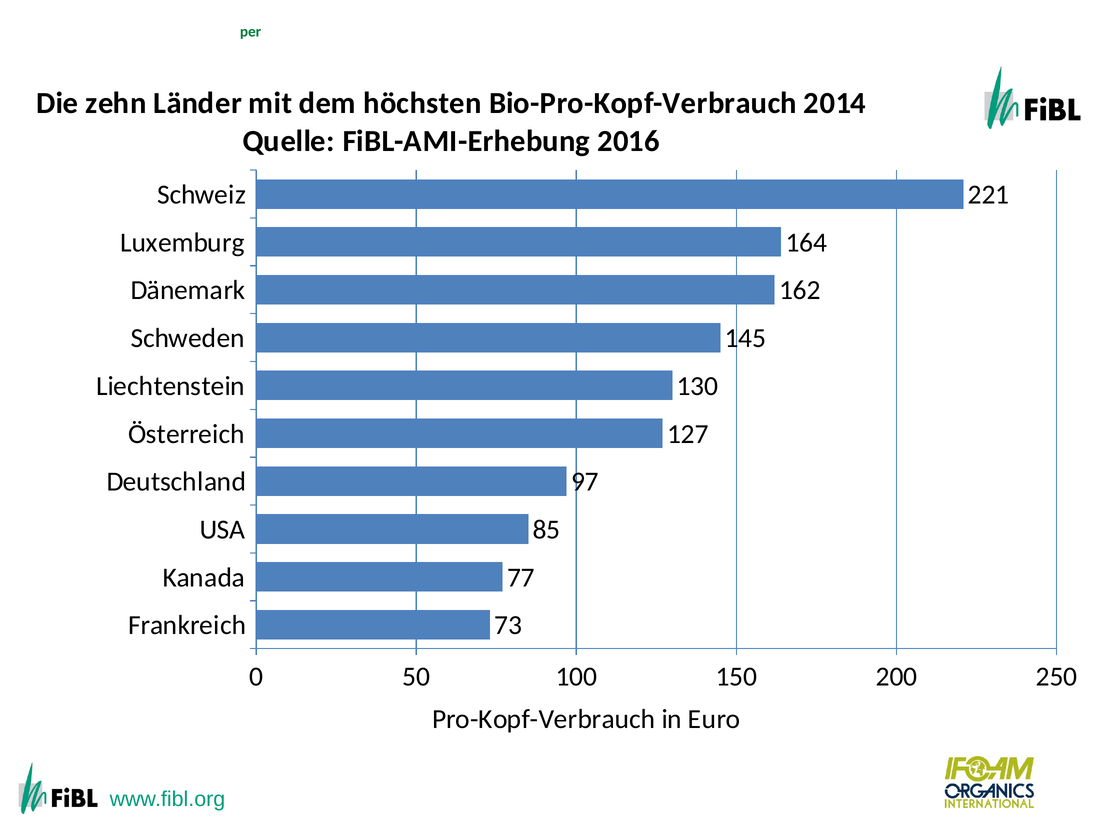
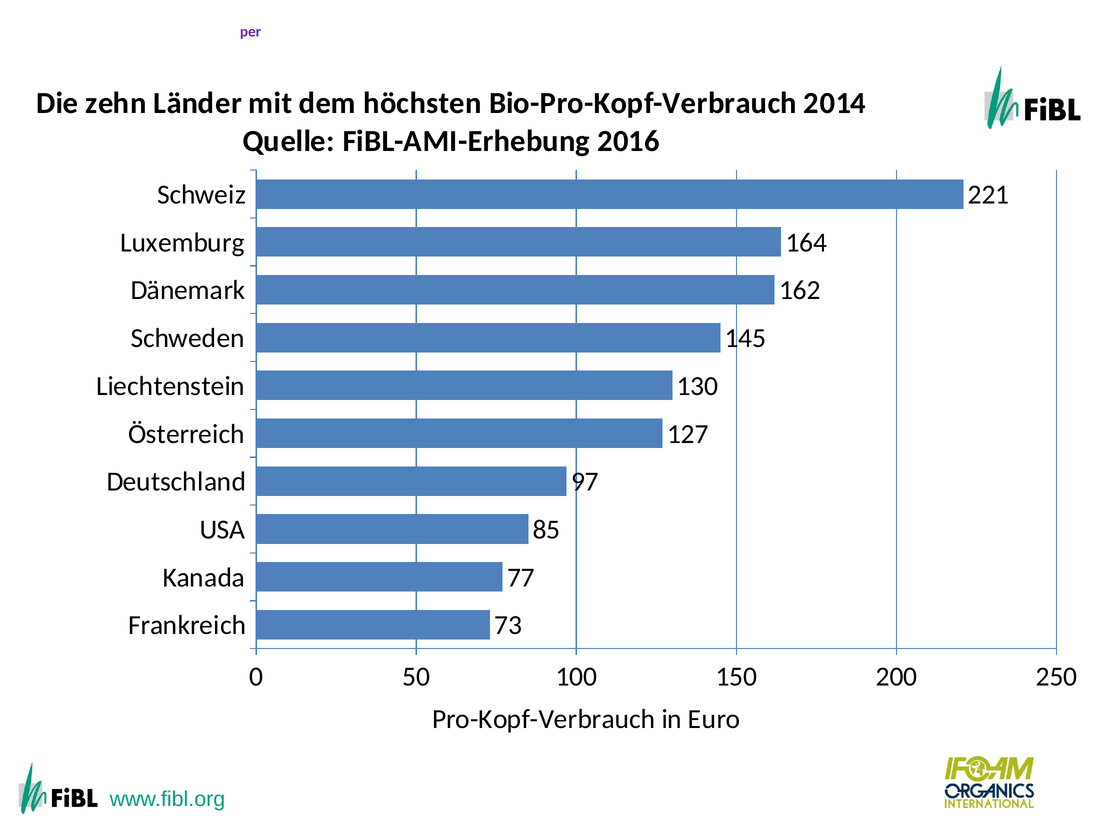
per colour: green -> purple
